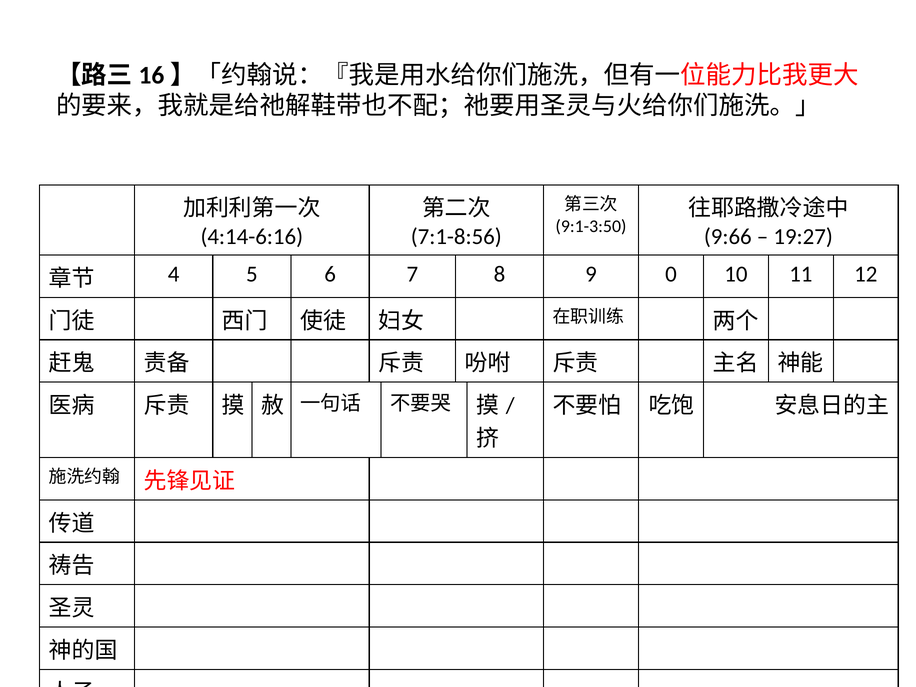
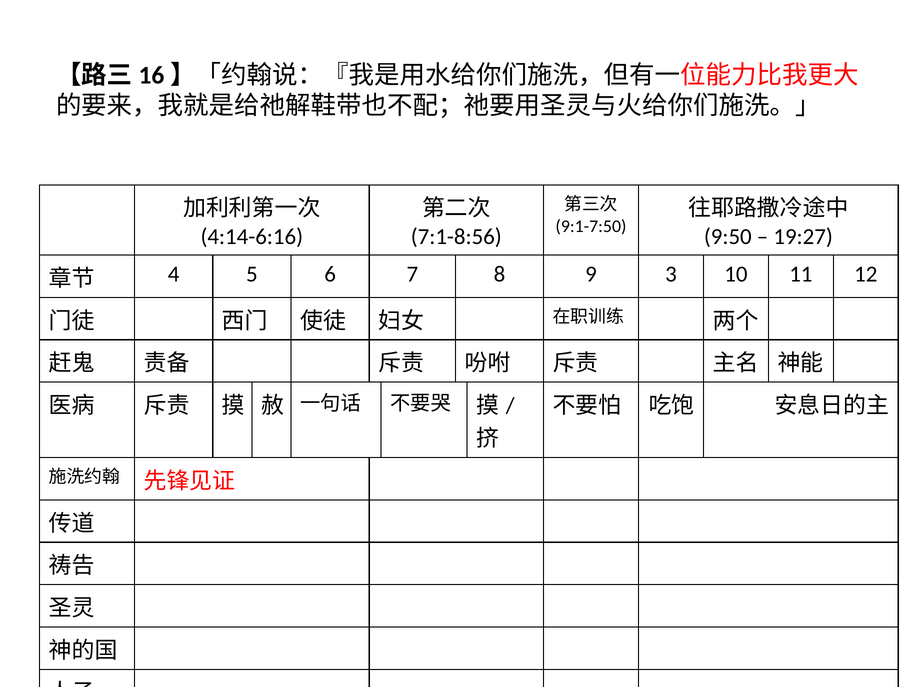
9:1-3:50: 9:1-3:50 -> 9:1-7:50
9:66: 9:66 -> 9:50
0: 0 -> 3
